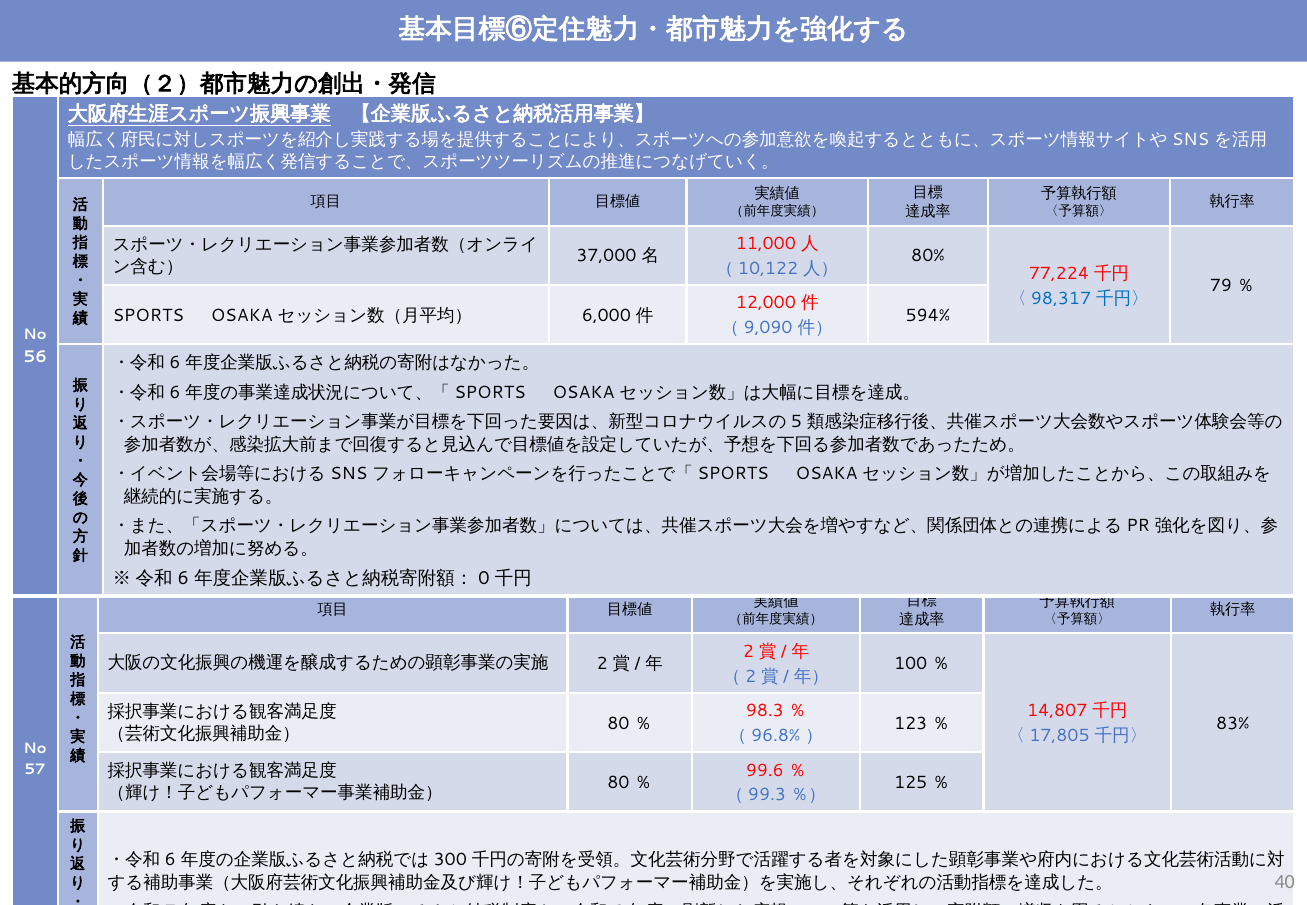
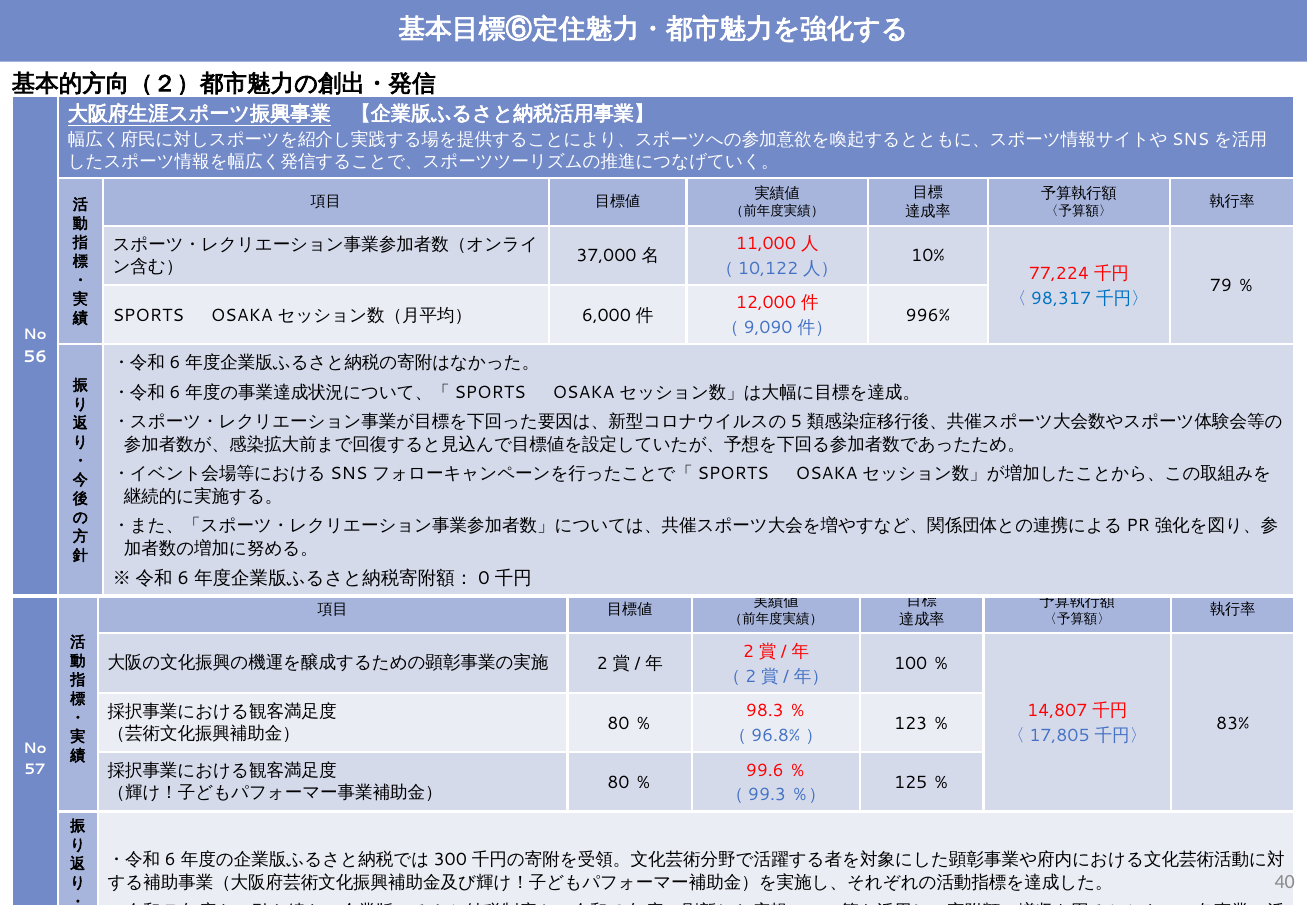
80%: 80% -> 10%
594%: 594% -> 996%
